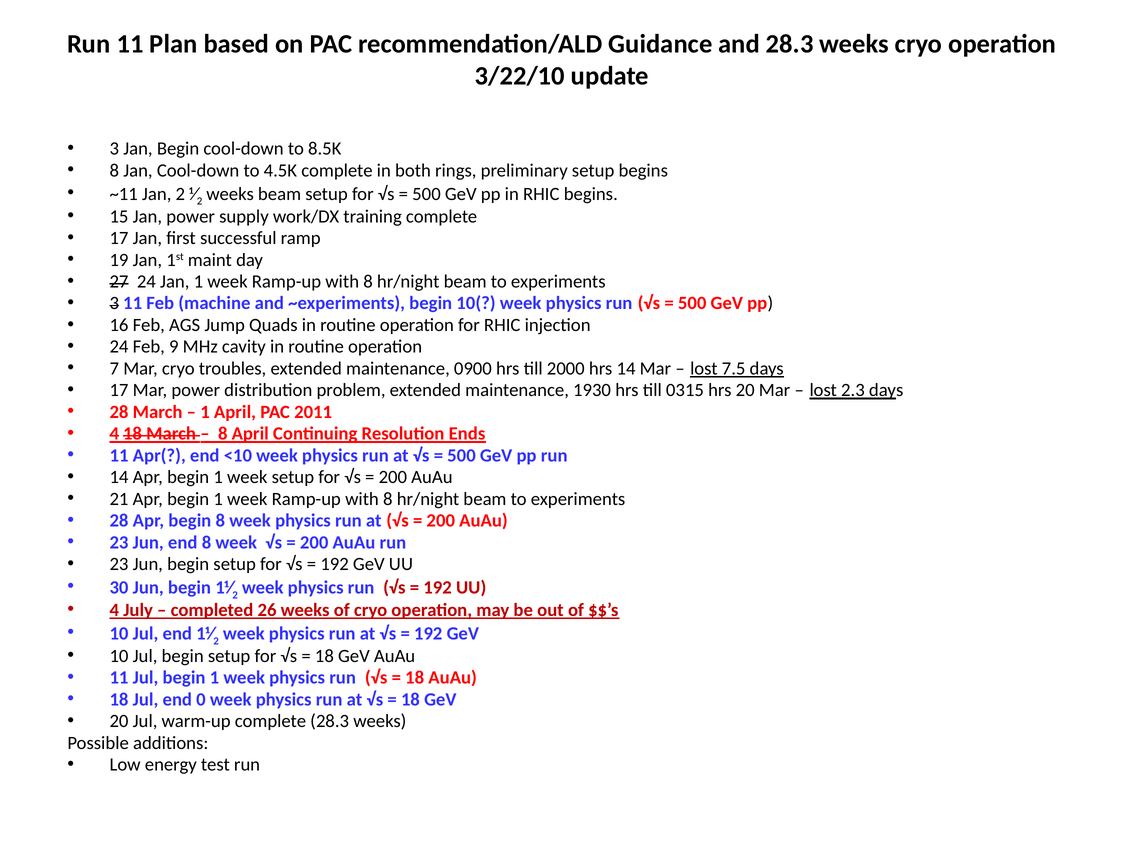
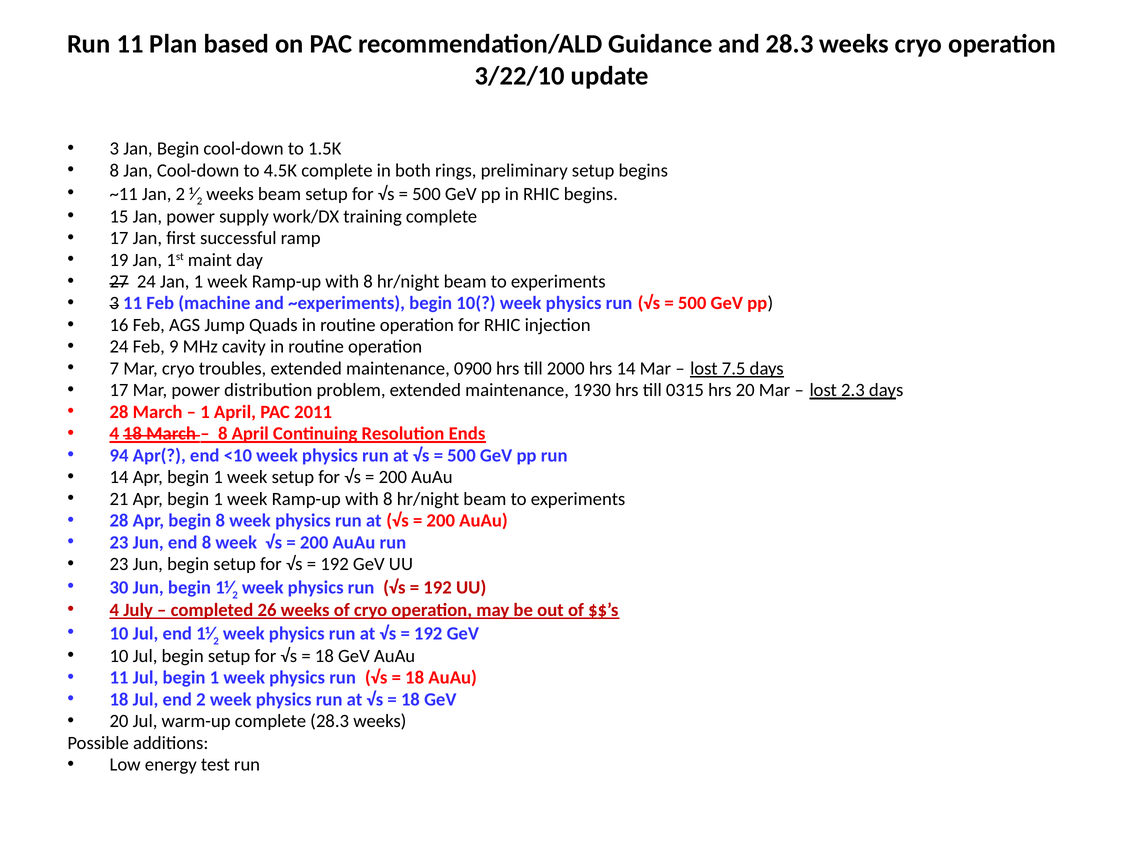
8.5K: 8.5K -> 1.5K
11 at (119, 455): 11 -> 94
end 0: 0 -> 2
